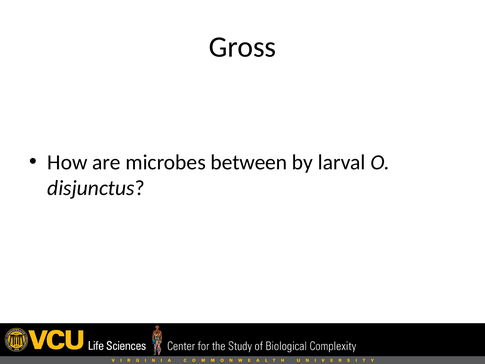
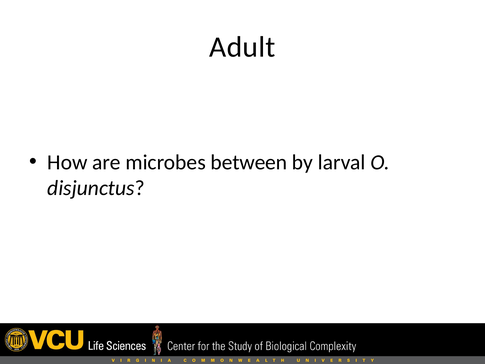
Gross: Gross -> Adult
